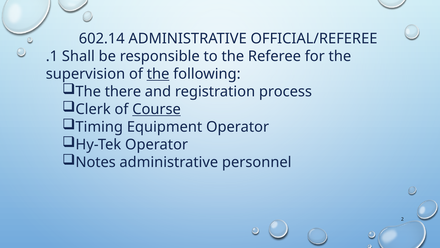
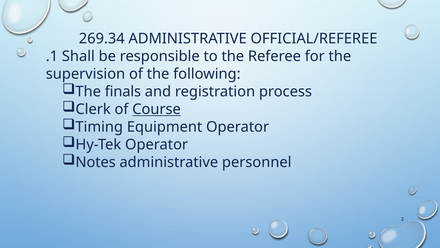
602.14: 602.14 -> 269.34
the at (158, 74) underline: present -> none
there: there -> finals
